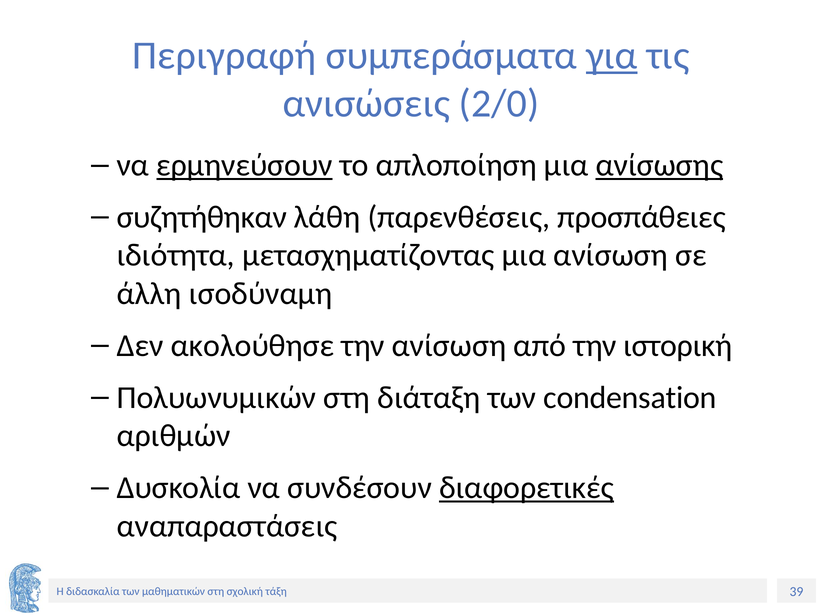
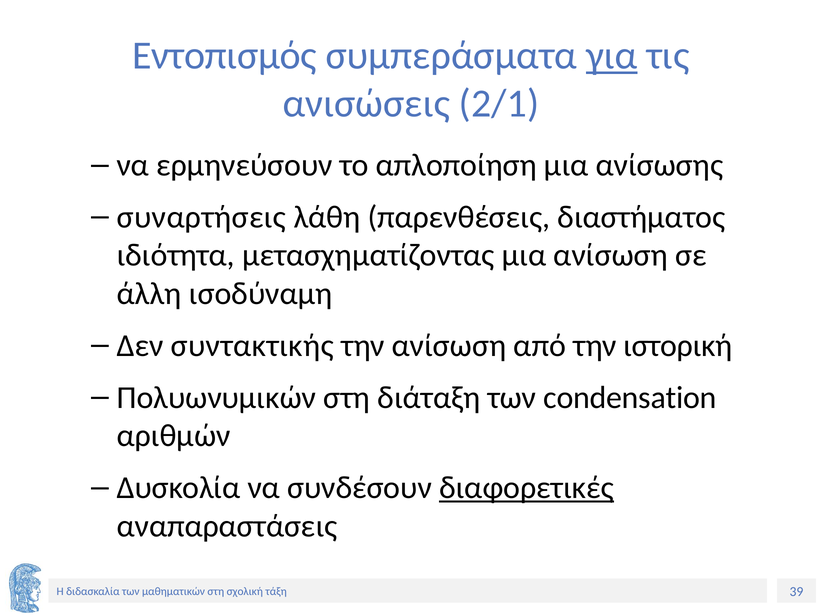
Περιγραφή: Περιγραφή -> Εντοπισμός
2/0: 2/0 -> 2/1
ερμηνεύσουν underline: present -> none
ανίσωσης underline: present -> none
συζητήθηκαν: συζητήθηκαν -> συναρτήσεις
προσπάθειες: προσπάθειες -> διαστήματος
ακολούθησε: ακολούθησε -> συντακτικής
